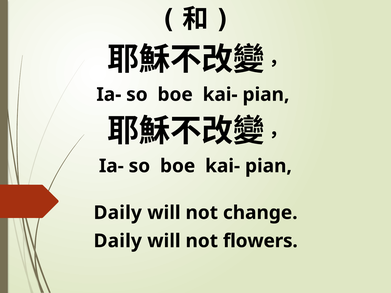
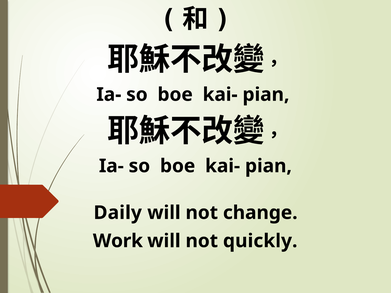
Daily at (118, 241): Daily -> Work
flowers: flowers -> quickly
